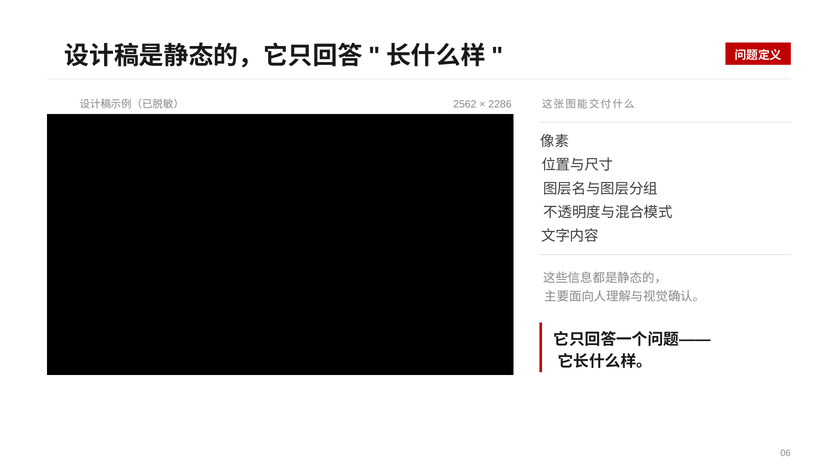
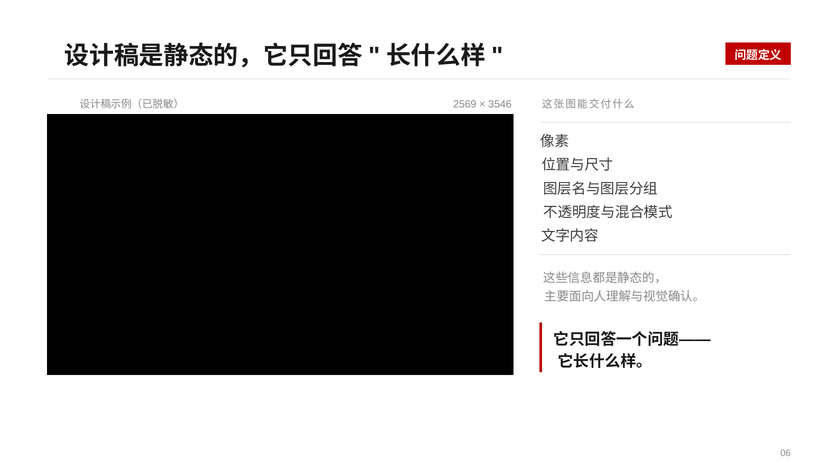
2562: 2562 -> 2569
2286: 2286 -> 3546
